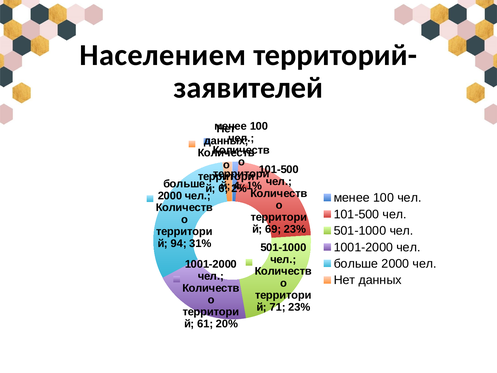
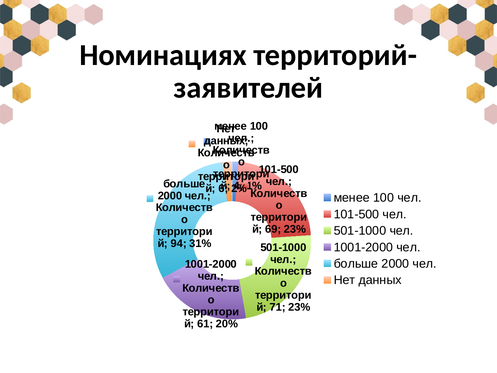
Населением: Населением -> Номинациях
